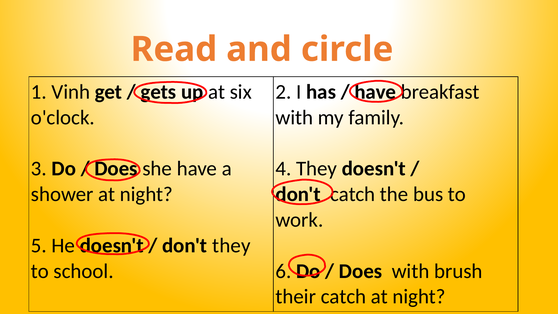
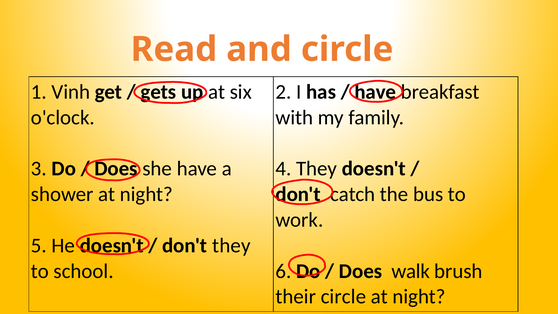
Does with: with -> walk
their catch: catch -> circle
